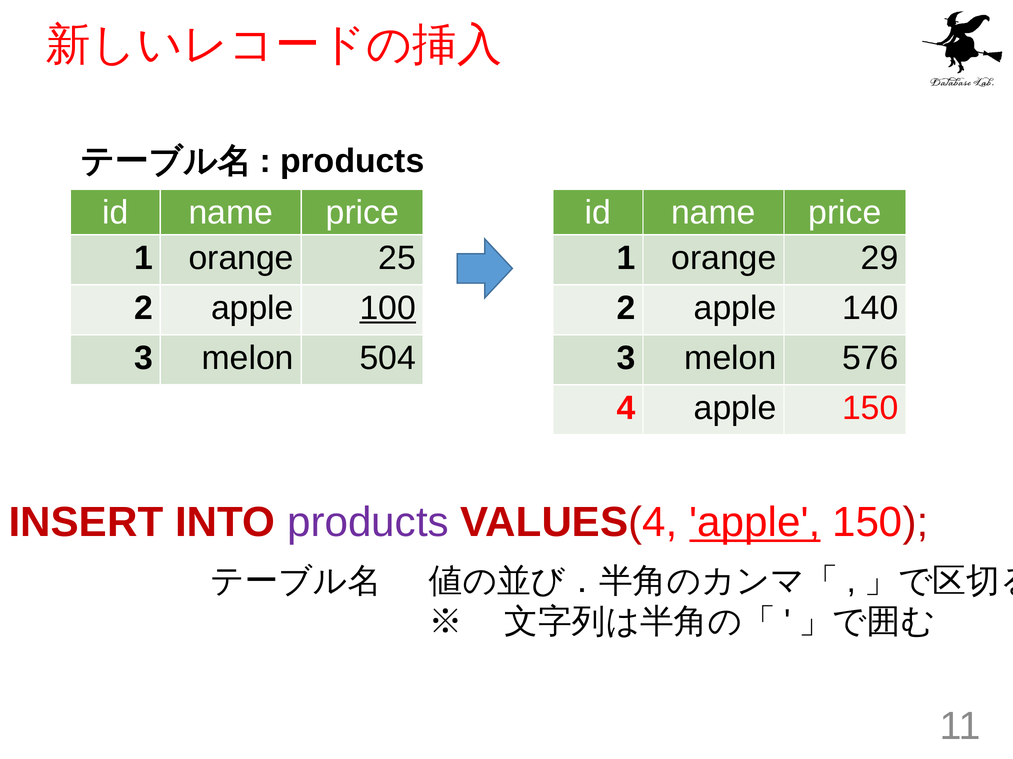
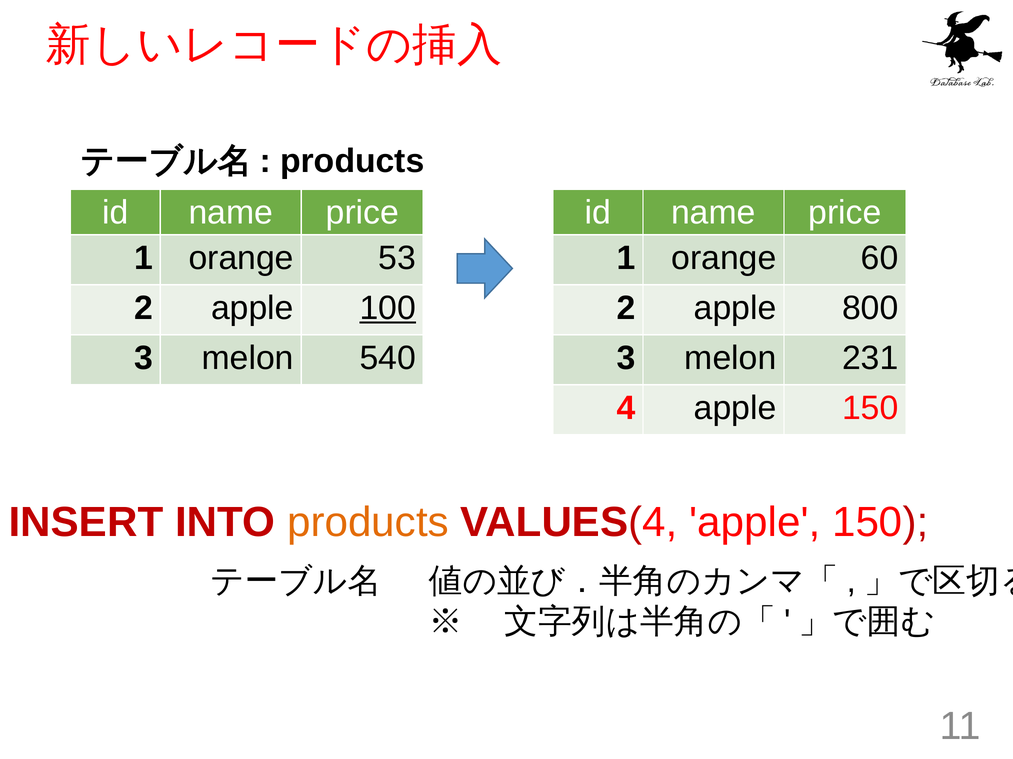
25: 25 -> 53
29: 29 -> 60
140: 140 -> 800
504: 504 -> 540
576: 576 -> 231
products at (368, 523) colour: purple -> orange
apple at (755, 523) underline: present -> none
